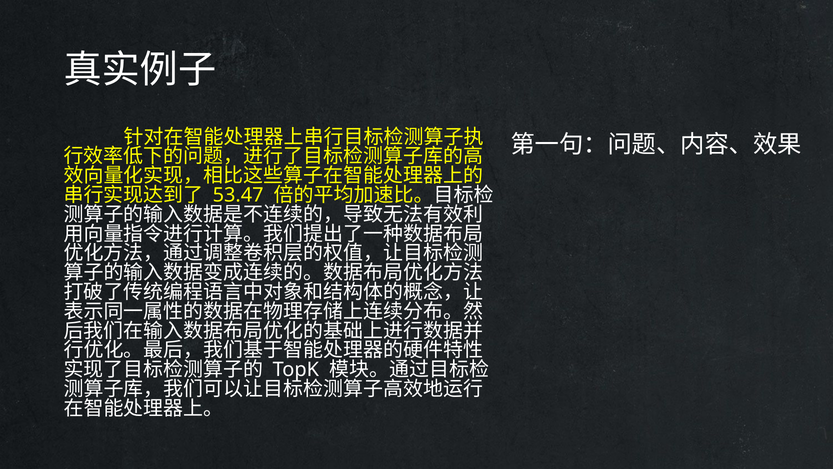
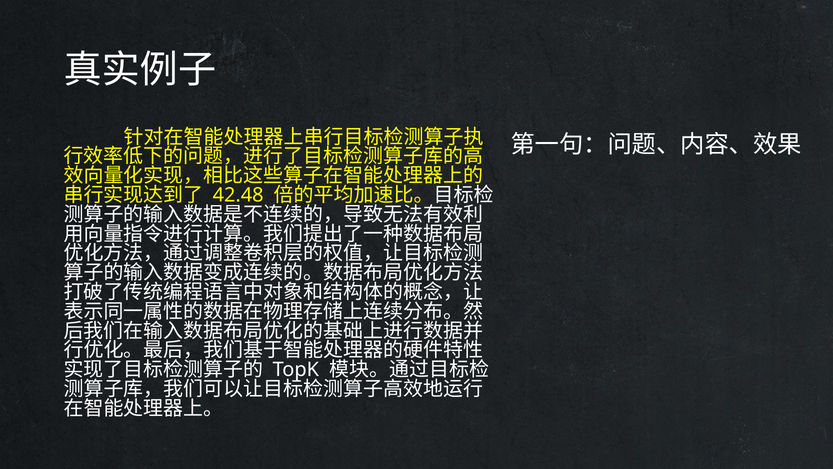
53.47: 53.47 -> 42.48
